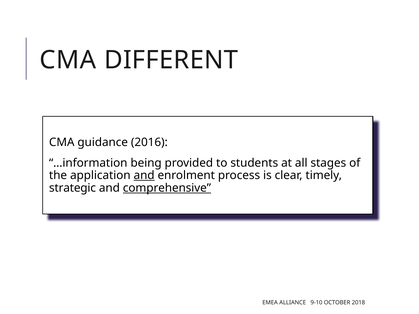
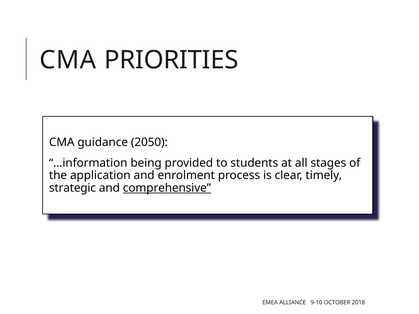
DIFFERENT: DIFFERENT -> PRIORITIES
2016: 2016 -> 2050
and at (144, 176) underline: present -> none
